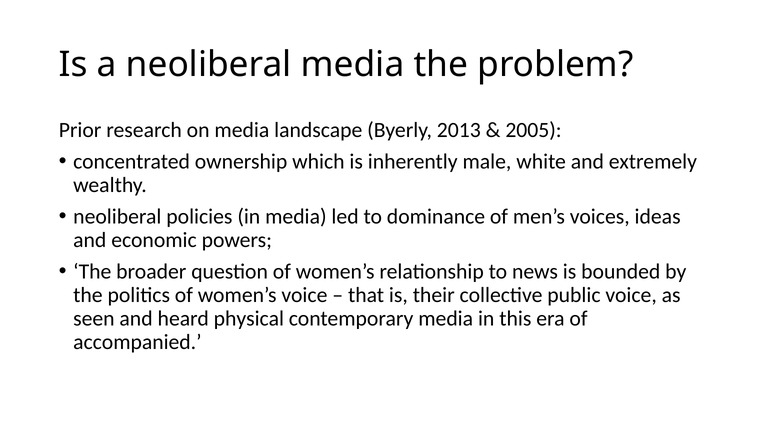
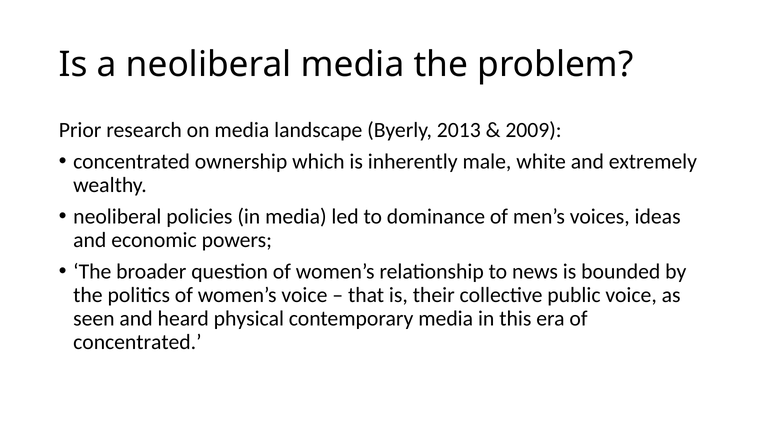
2005: 2005 -> 2009
accompanied at (137, 342): accompanied -> concentrated
